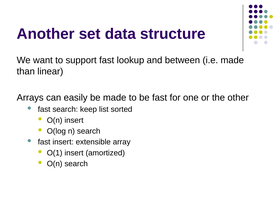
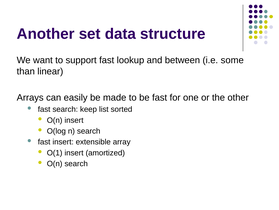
i.e made: made -> some
